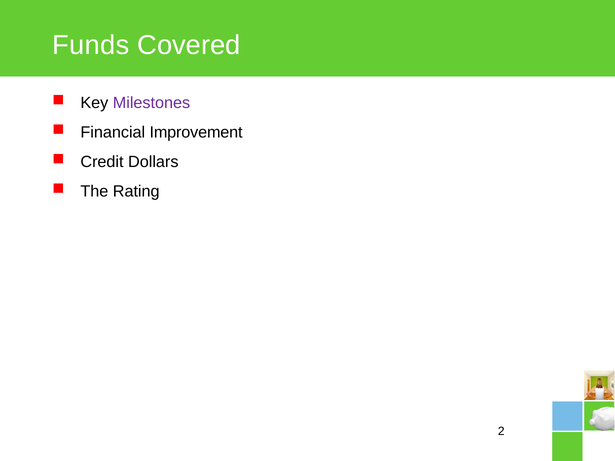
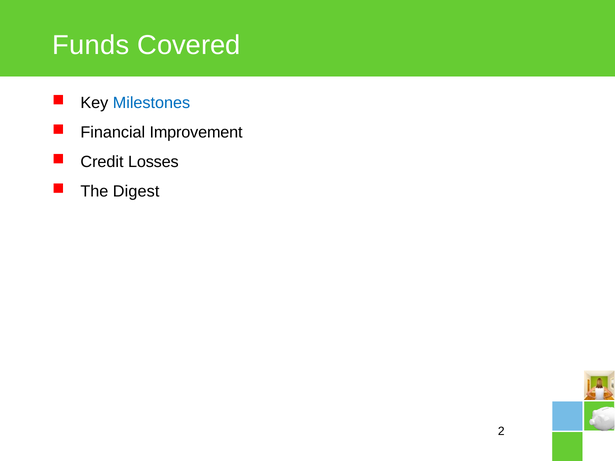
Milestones colour: purple -> blue
Dollars: Dollars -> Losses
Rating: Rating -> Digest
